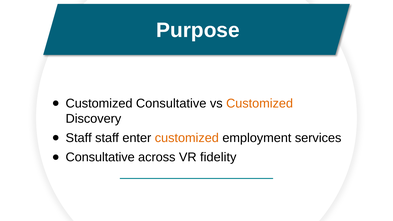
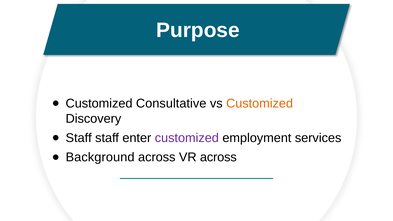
customized at (187, 138) colour: orange -> purple
Consultative at (100, 157): Consultative -> Background
VR fidelity: fidelity -> across
